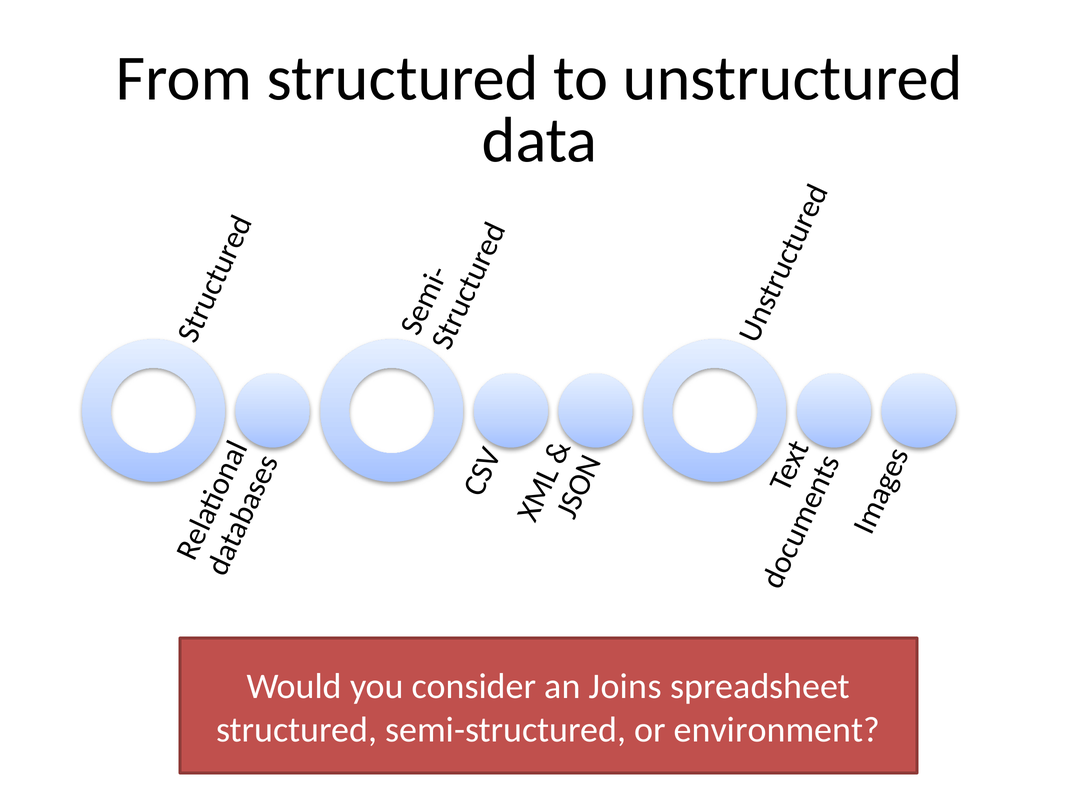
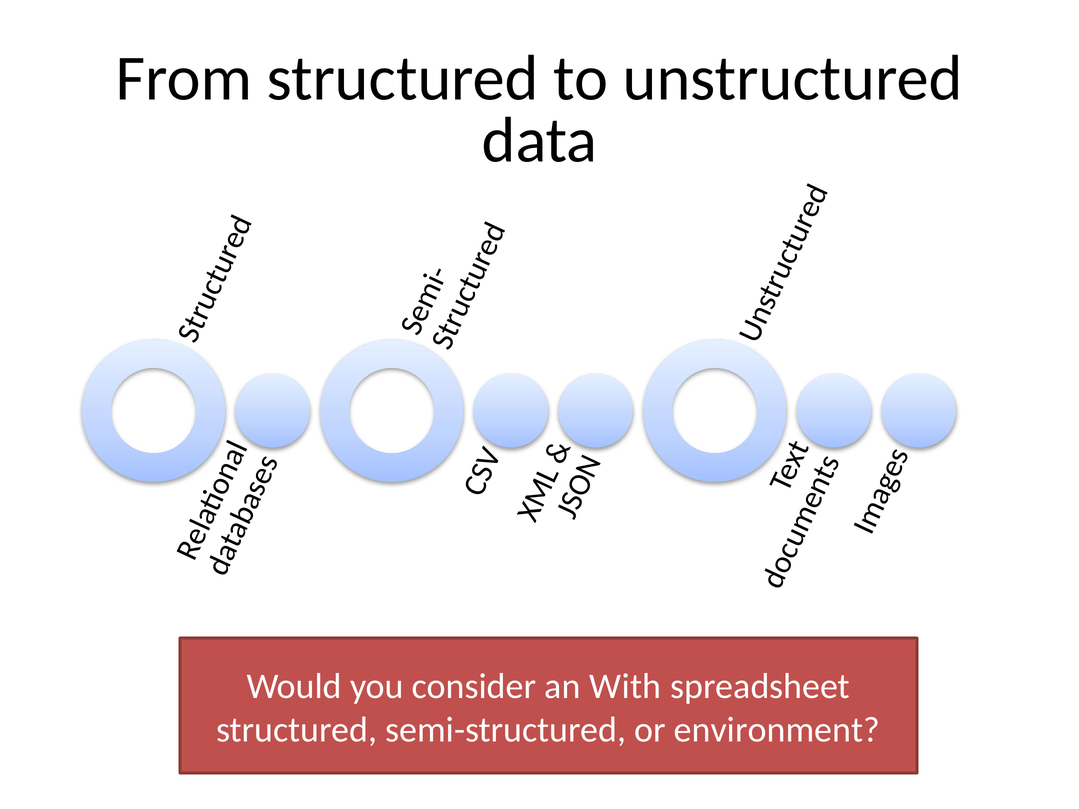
Joins: Joins -> With
